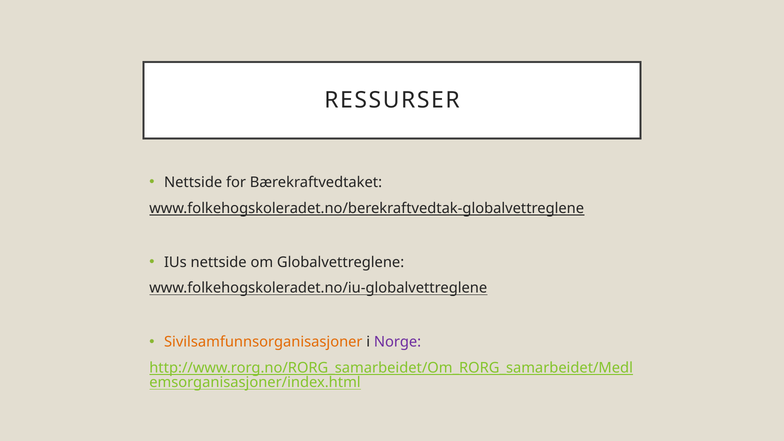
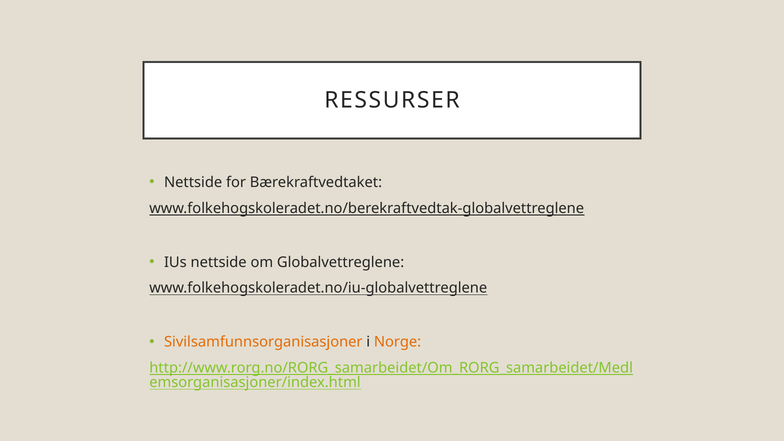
Norge colour: purple -> orange
